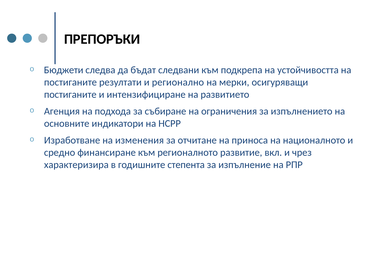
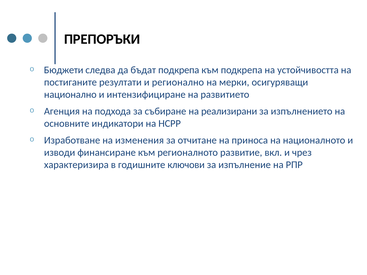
бъдат следвани: следвани -> подкрепа
постиганите at (70, 95): постиганите -> национално
ограничения: ограничения -> реализирани
средно: средно -> изводи
степента: степента -> ключови
